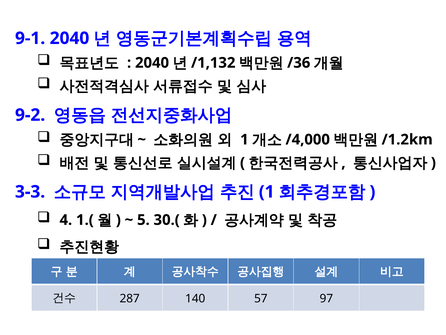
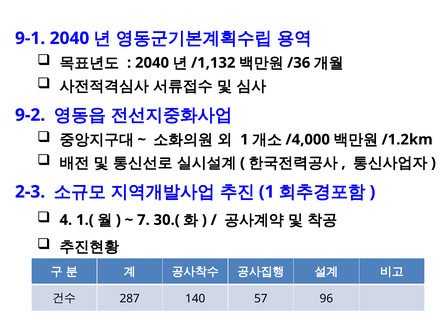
3-3: 3-3 -> 2-3
5: 5 -> 7
97: 97 -> 96
